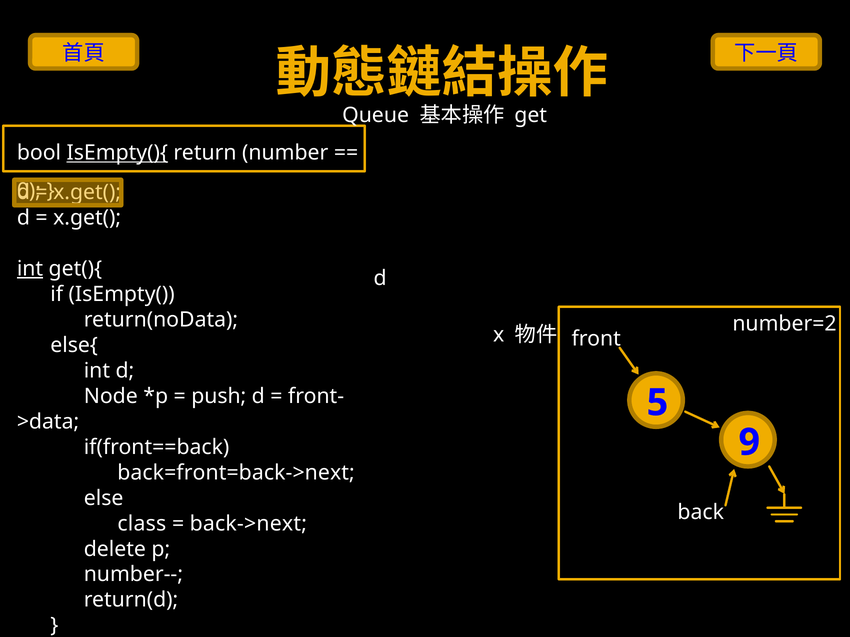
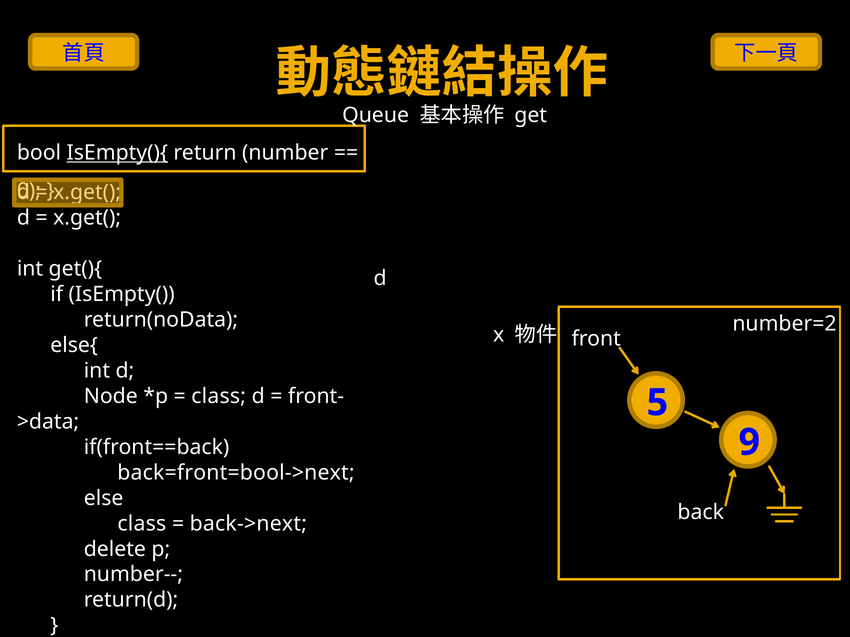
int at (30, 269) underline: present -> none
push at (219, 396): push -> class
back=front=back->next: back=front=back->next -> back=front=bool->next
